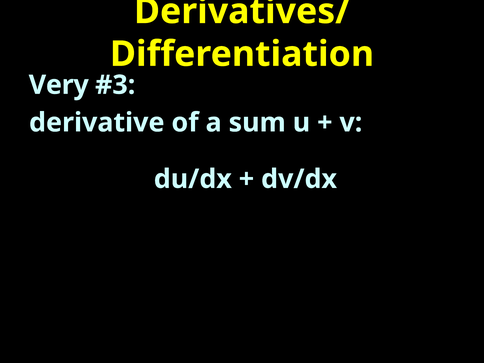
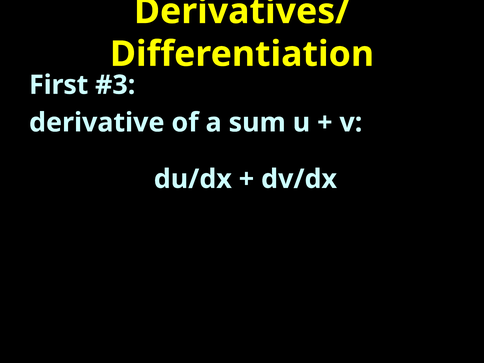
Very: Very -> First
